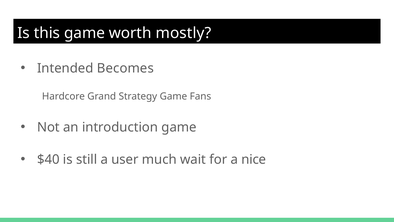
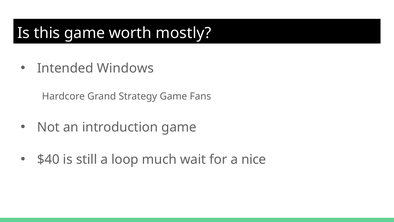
Becomes: Becomes -> Windows
user: user -> loop
